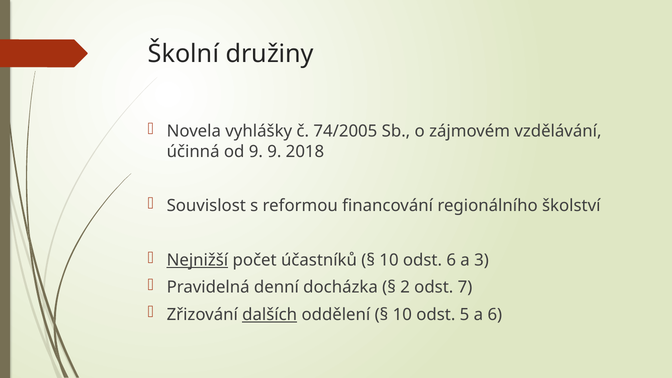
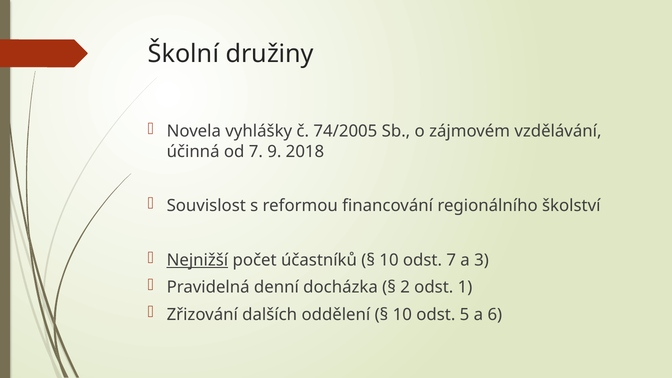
od 9: 9 -> 7
odst 6: 6 -> 7
7: 7 -> 1
dalších underline: present -> none
